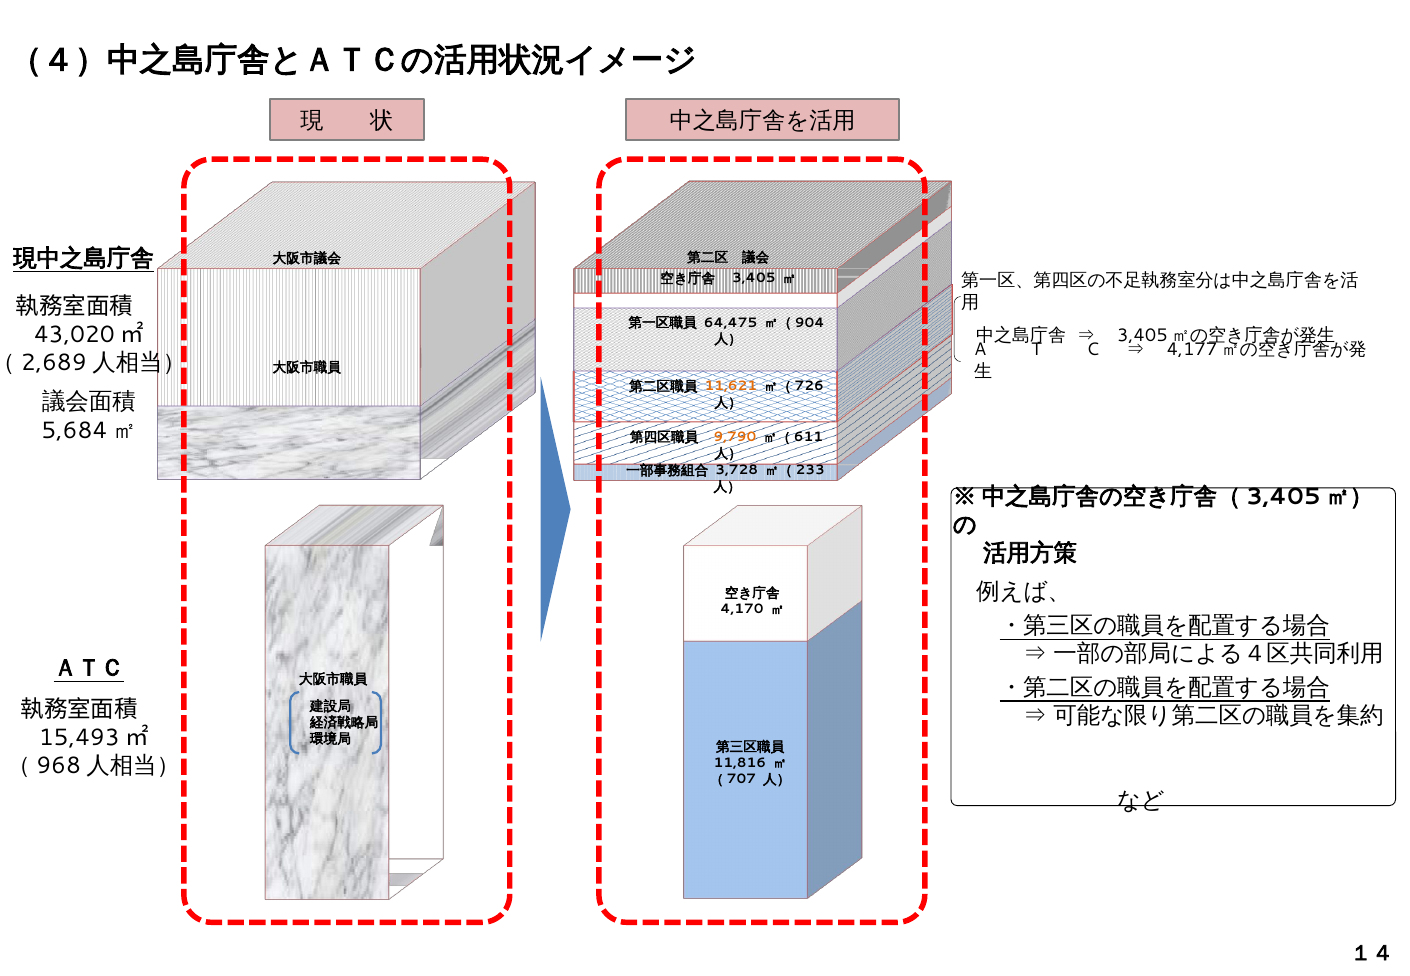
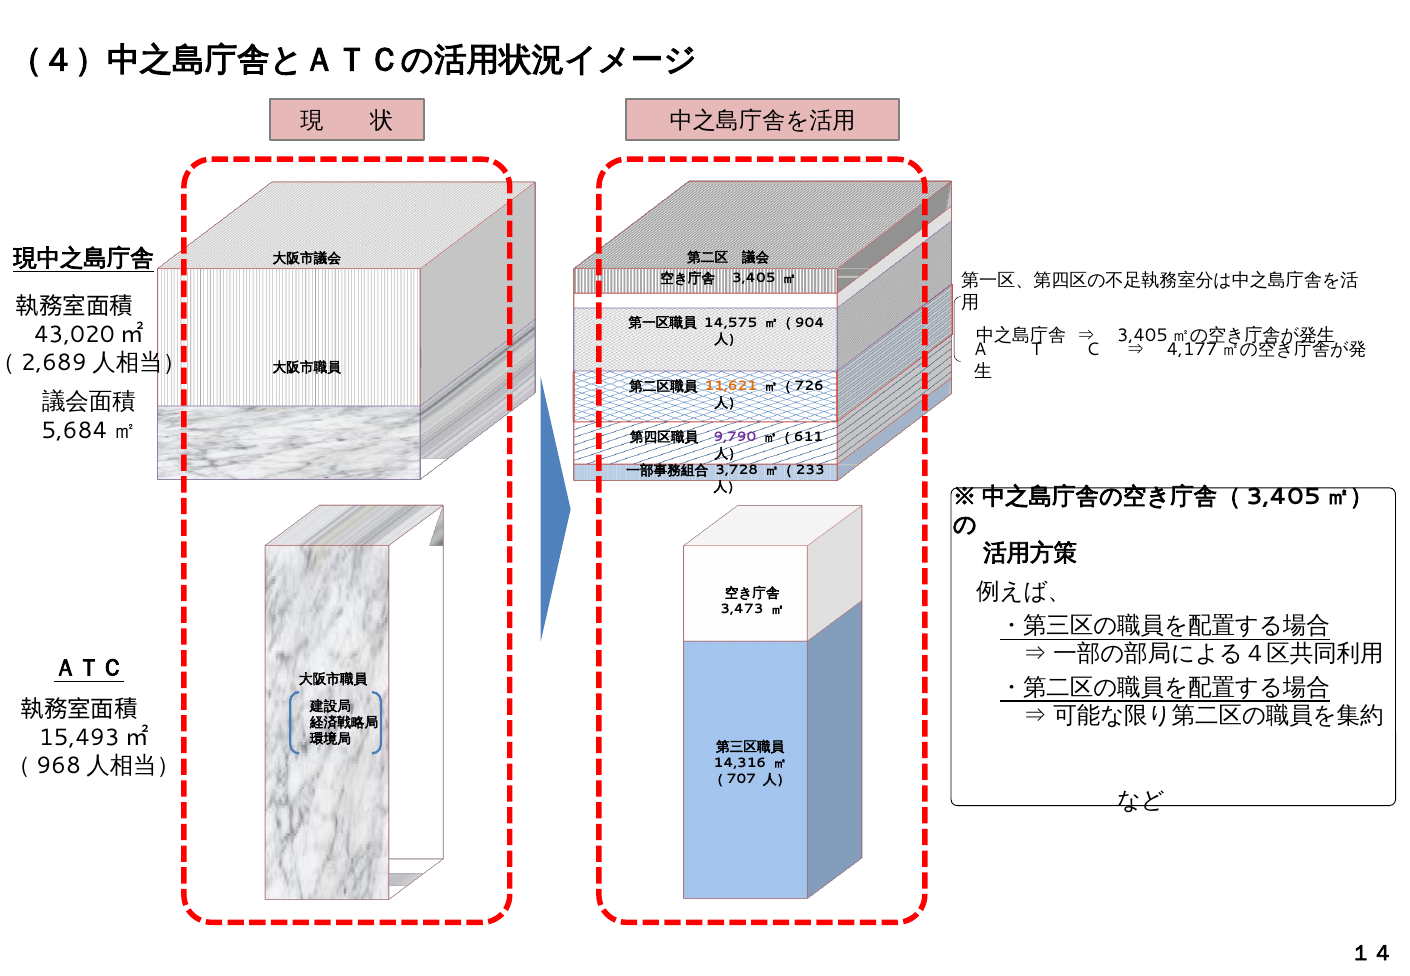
64,475: 64,475 -> 14,575
9,790 colour: orange -> purple
4,170: 4,170 -> 3,473
11,816: 11,816 -> 14,316
